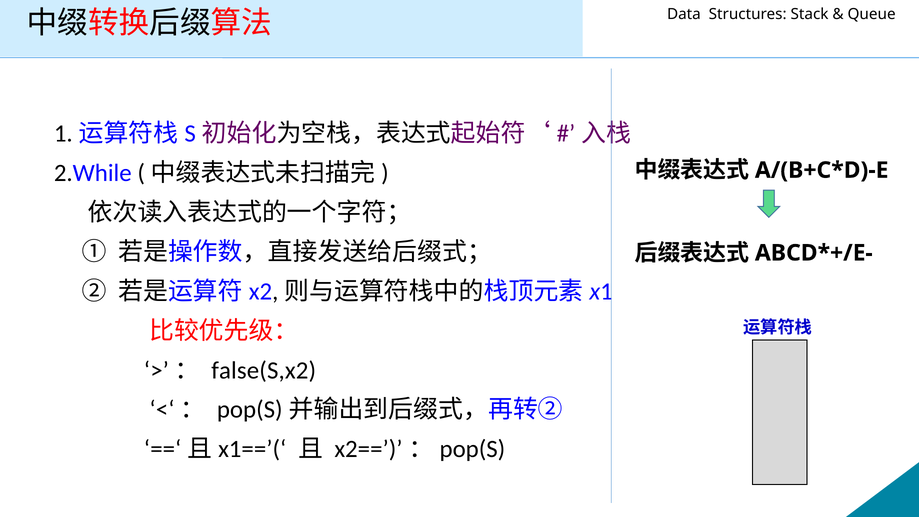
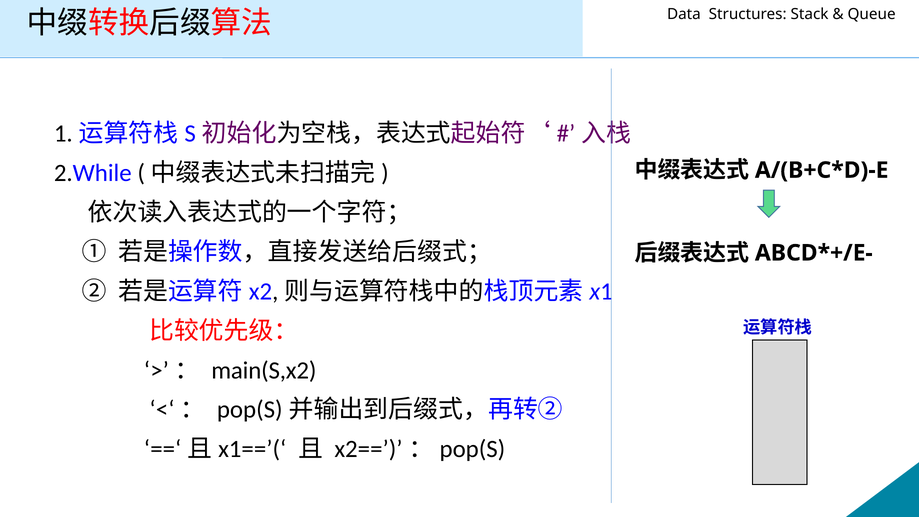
false(S,x2: false(S,x2 -> main(S,x2
